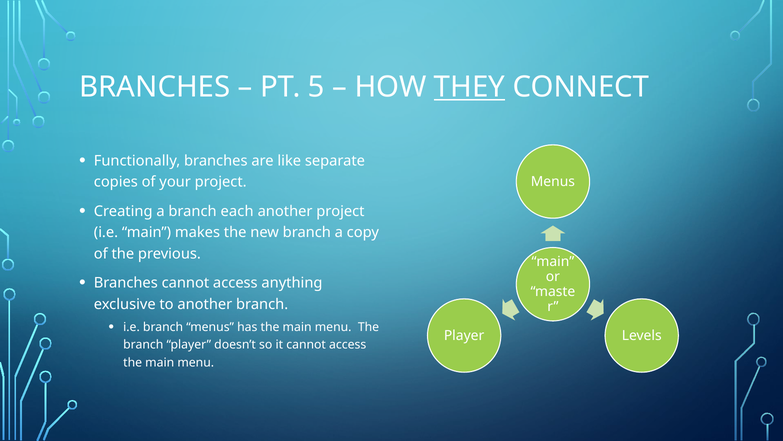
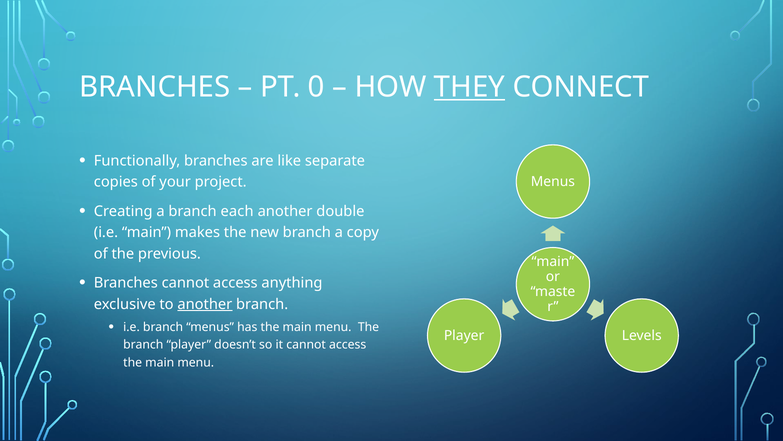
5: 5 -> 0
another project: project -> double
another at (205, 304) underline: none -> present
